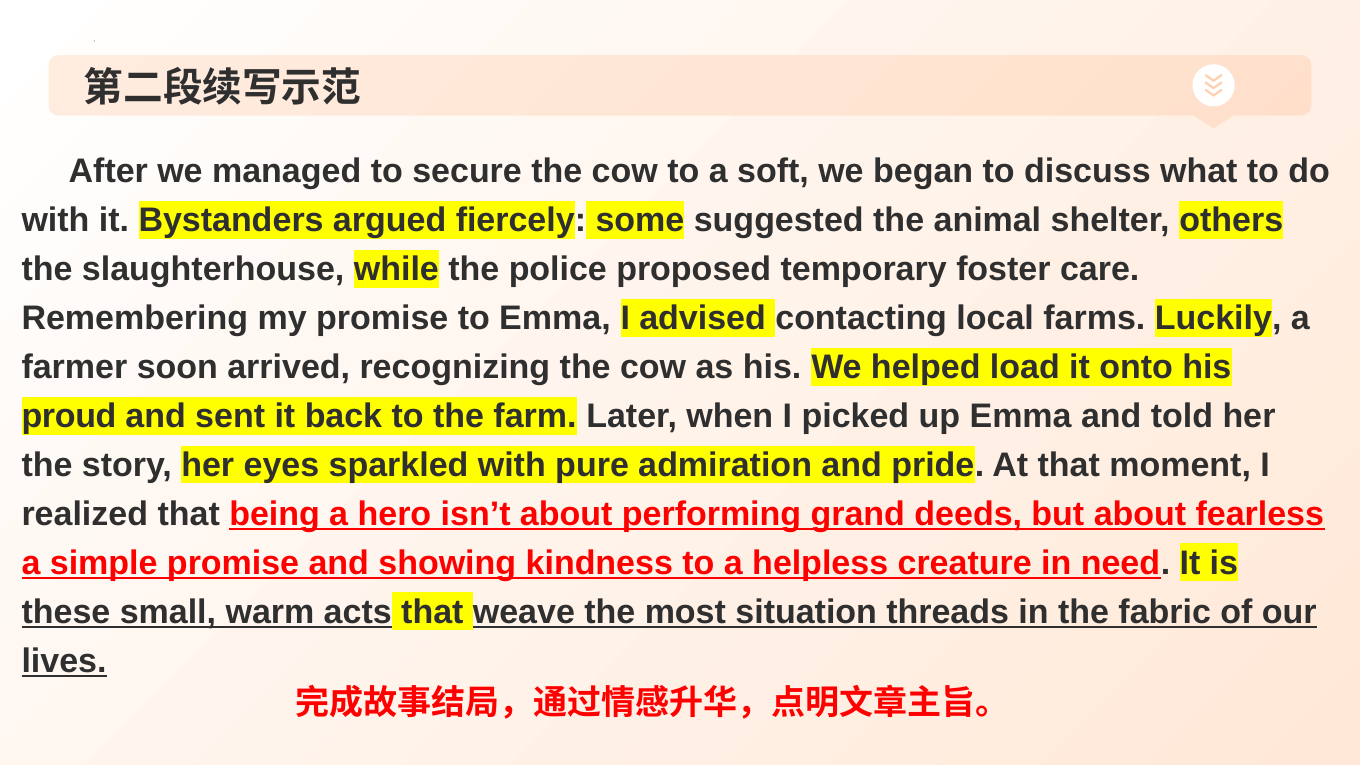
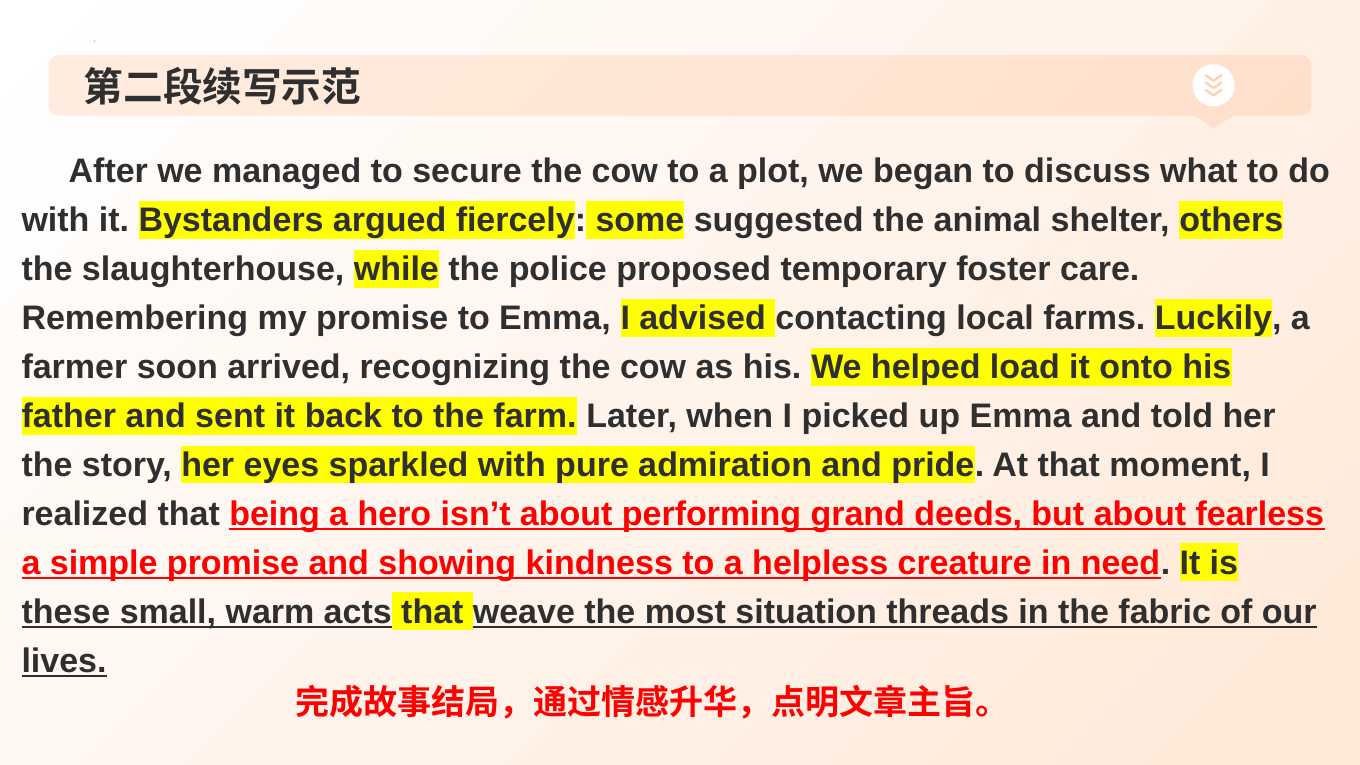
soft: soft -> plot
proud: proud -> father
